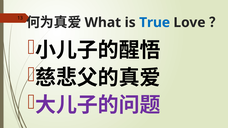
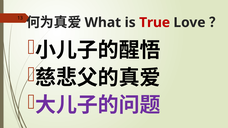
True colour: blue -> red
